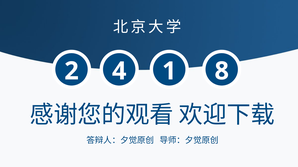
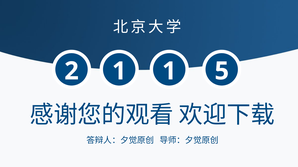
2 4: 4 -> 1
8: 8 -> 5
